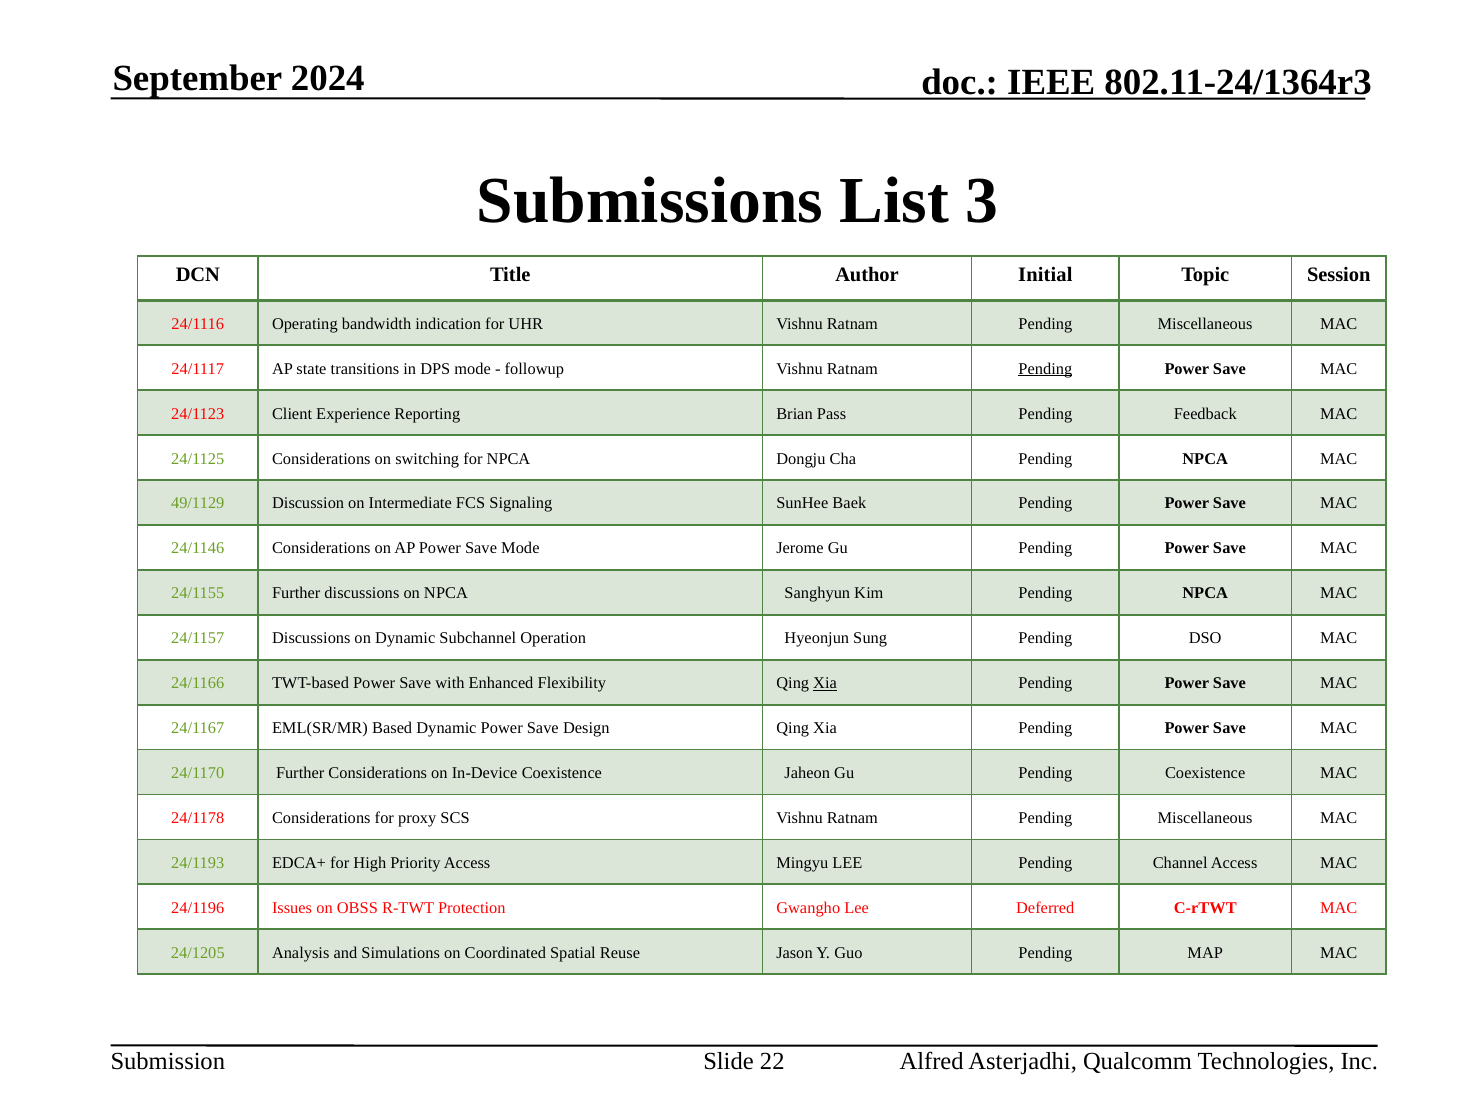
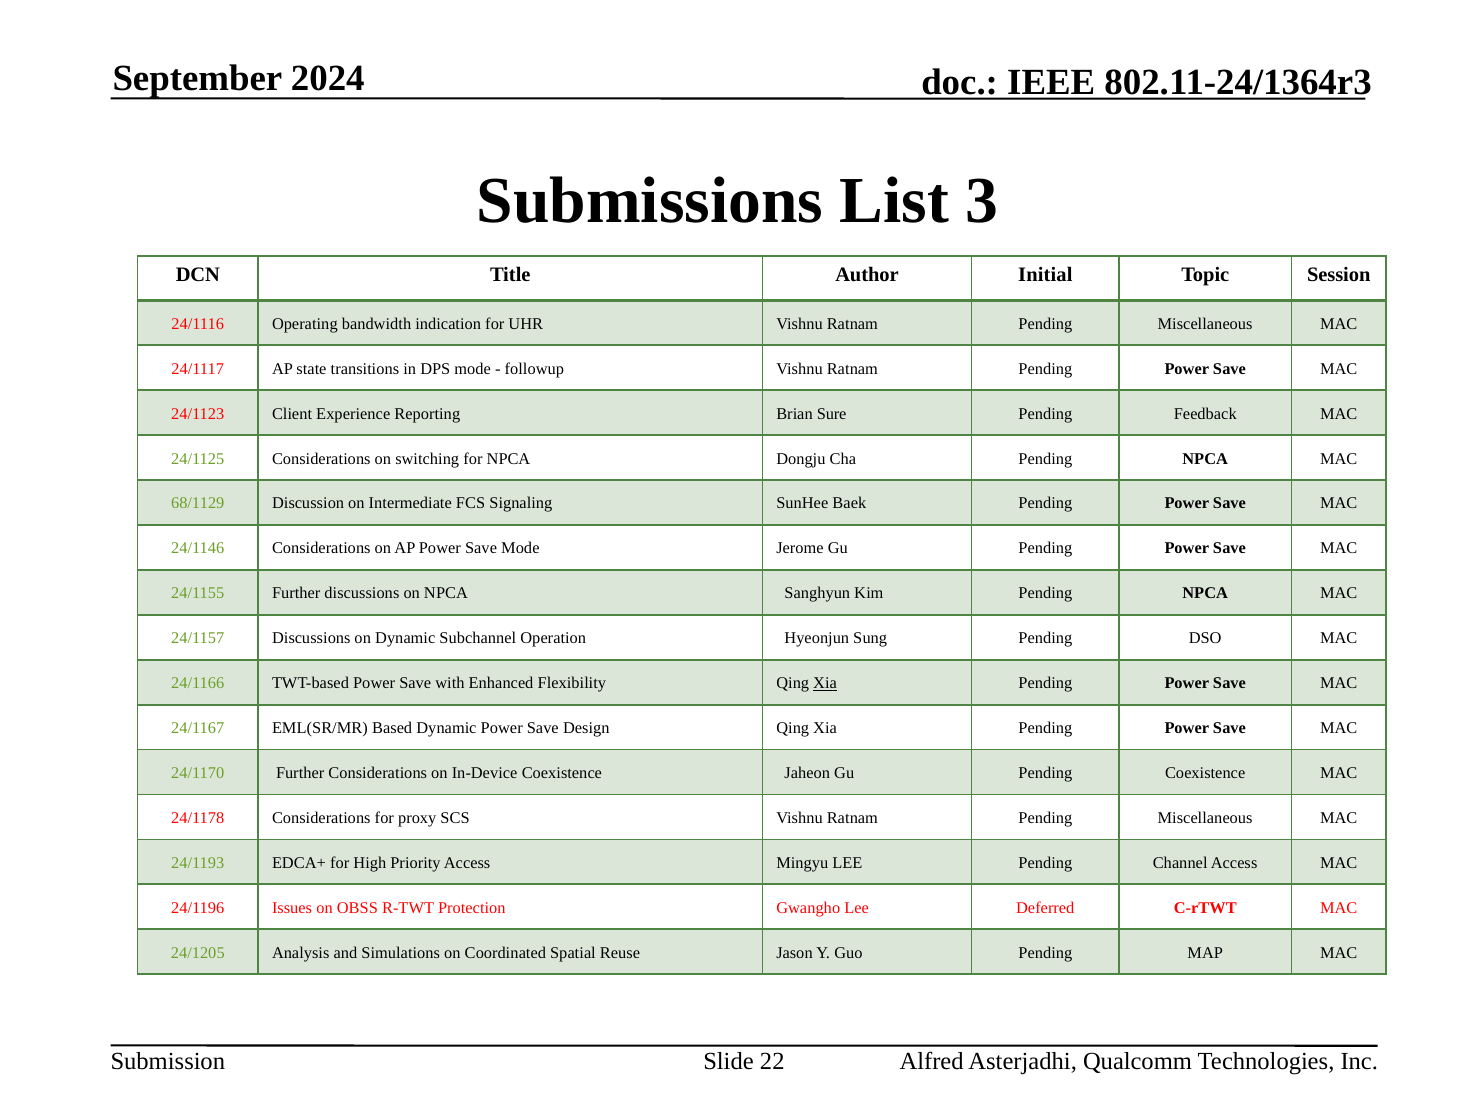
Pending at (1045, 369) underline: present -> none
Pass: Pass -> Sure
49/1129: 49/1129 -> 68/1129
